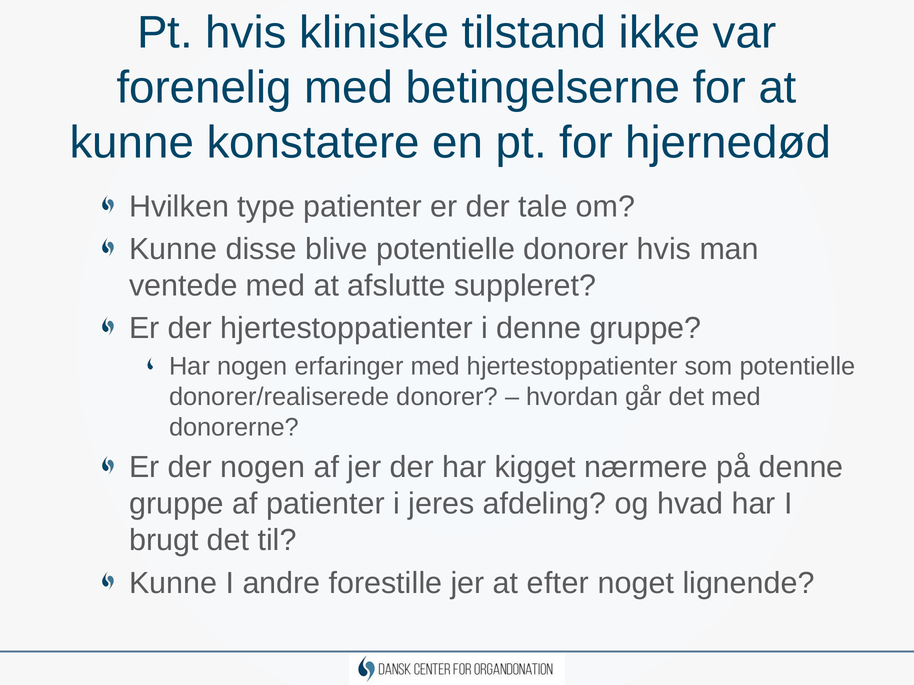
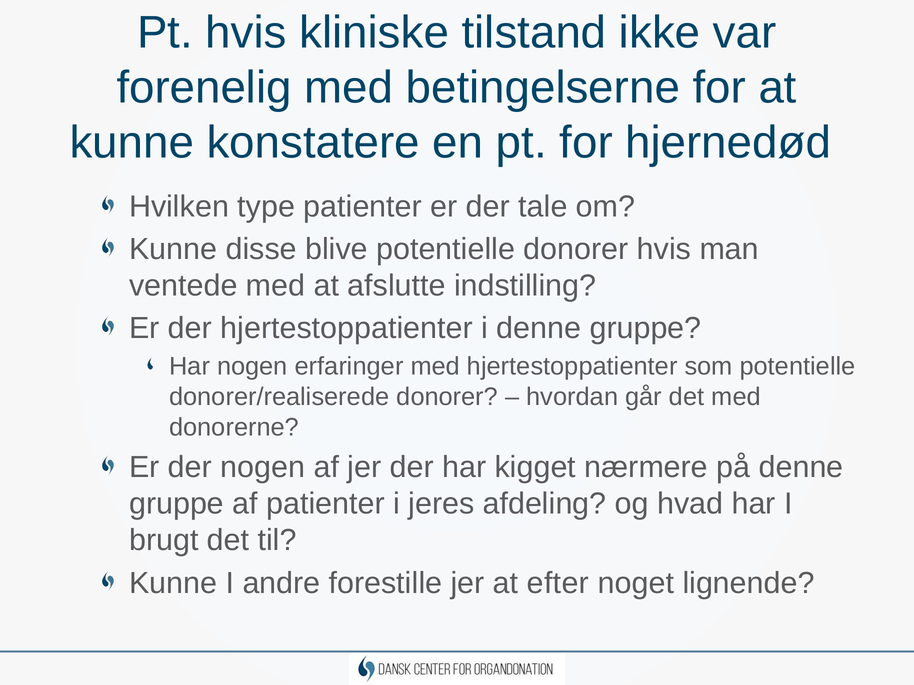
suppleret: suppleret -> indstilling
